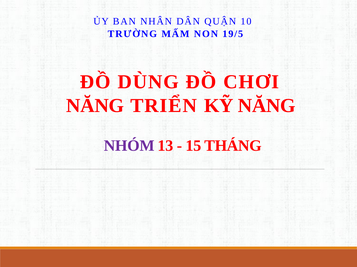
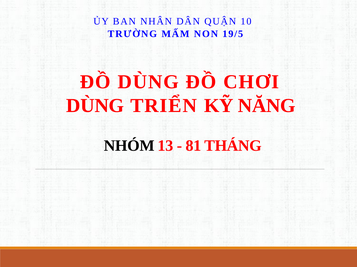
NĂNG at (95, 106): NĂNG -> DÙNG
NHÓM colour: purple -> black
15: 15 -> 81
